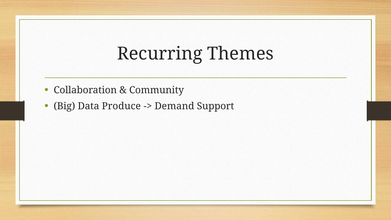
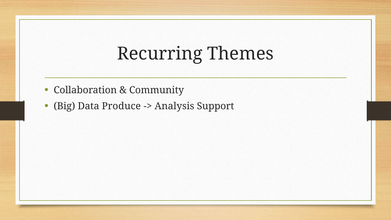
Demand: Demand -> Analysis
